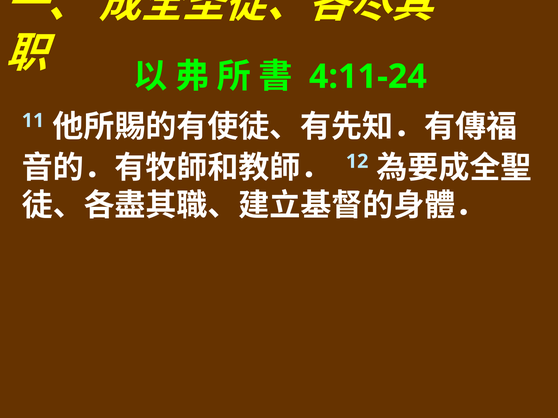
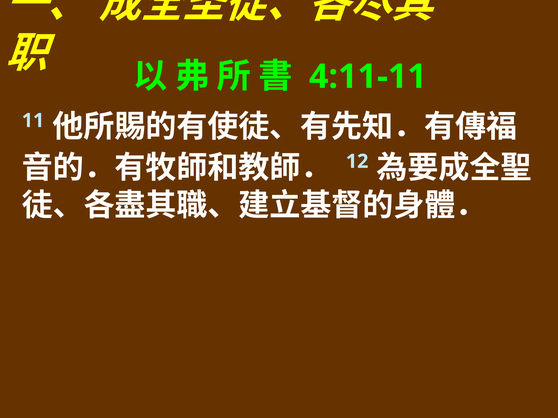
4:11-24: 4:11-24 -> 4:11-11
